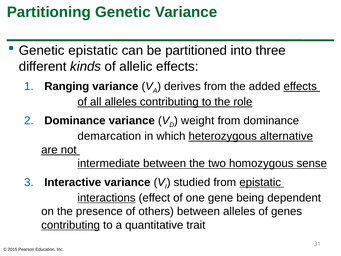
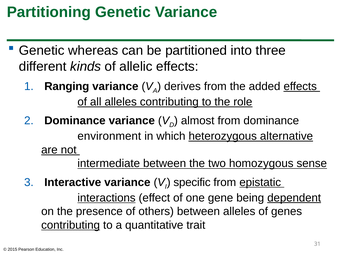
Genetic epistatic: epistatic -> whereas
weight: weight -> almost
demarcation: demarcation -> environment
studied: studied -> specific
dependent underline: none -> present
